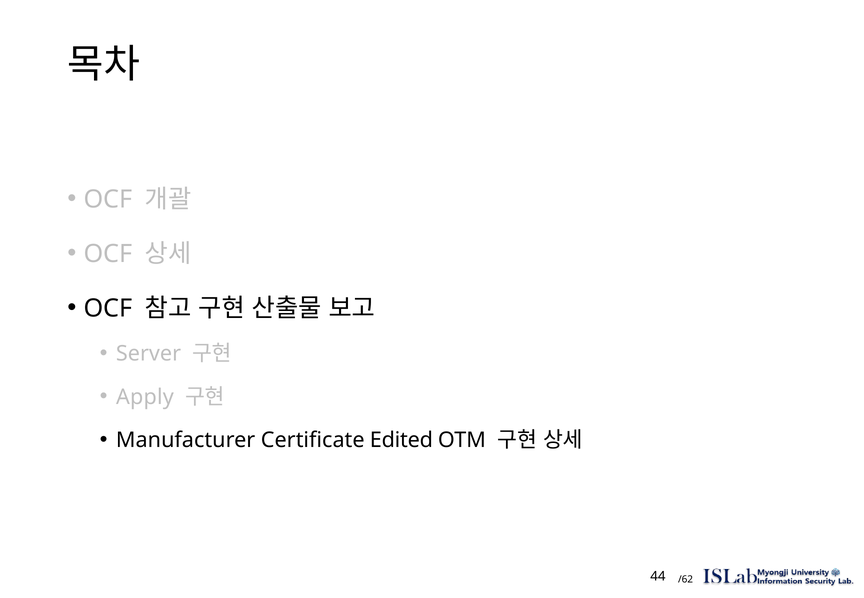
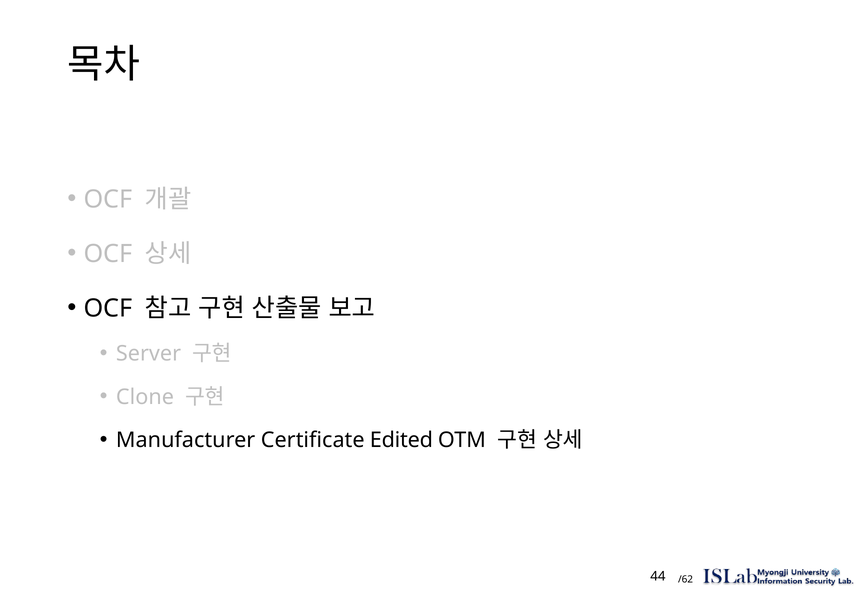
Apply: Apply -> Clone
